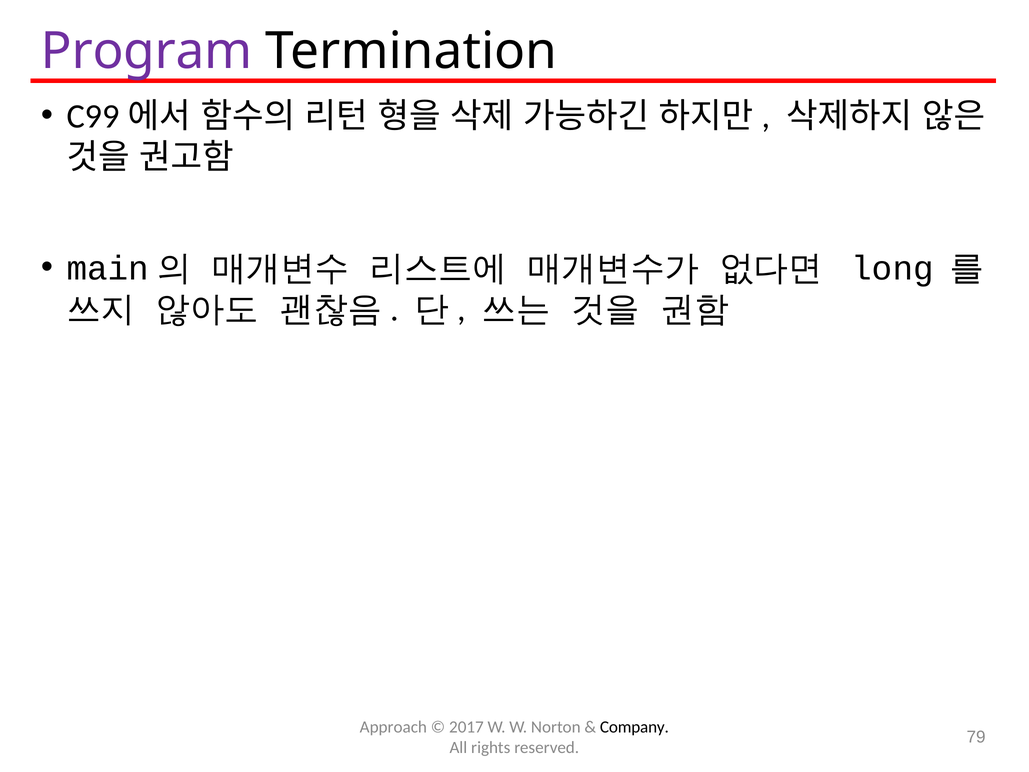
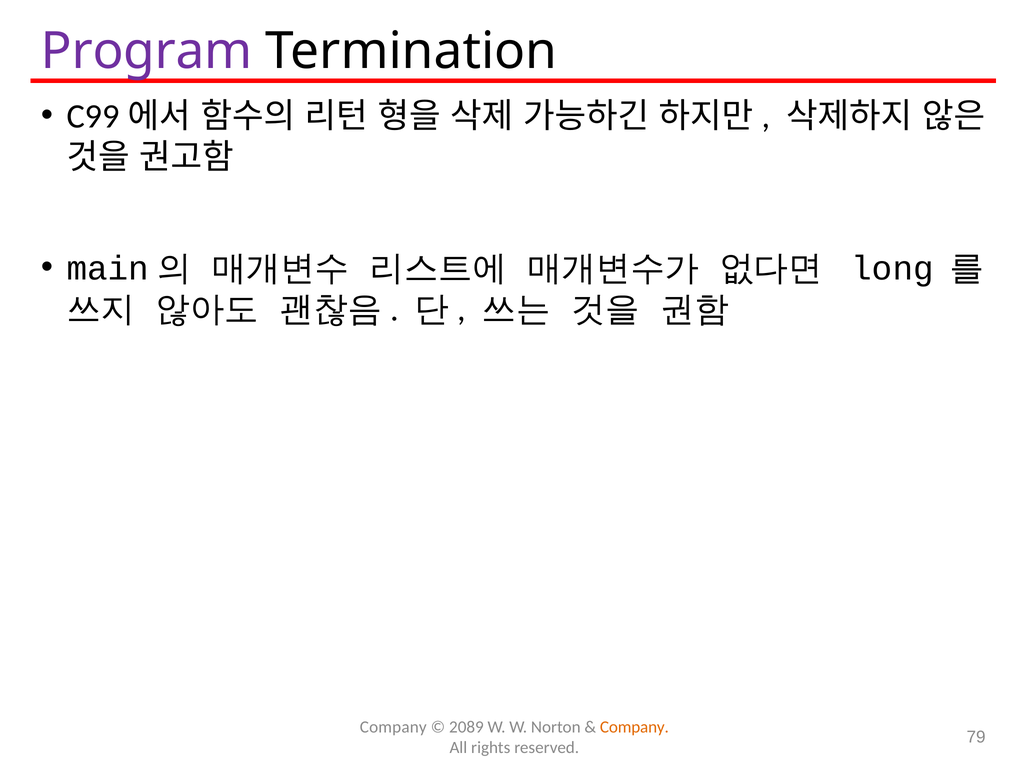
Approach at (393, 727): Approach -> Company
2017: 2017 -> 2089
Company at (634, 727) colour: black -> orange
